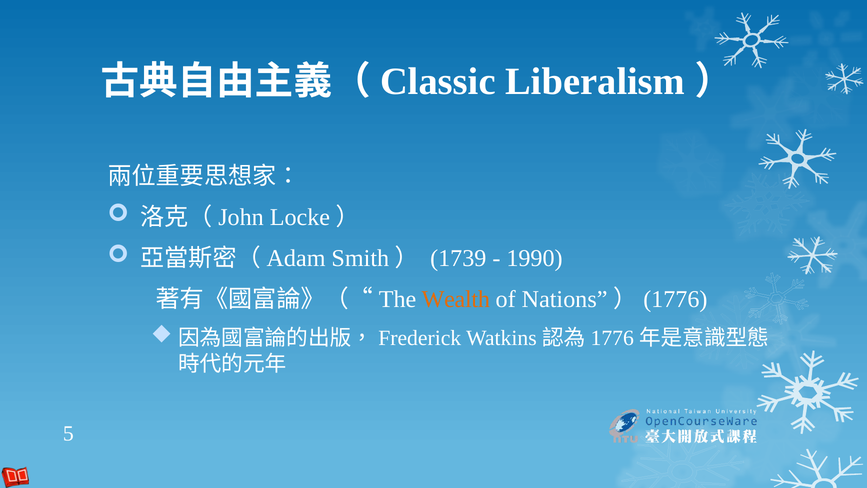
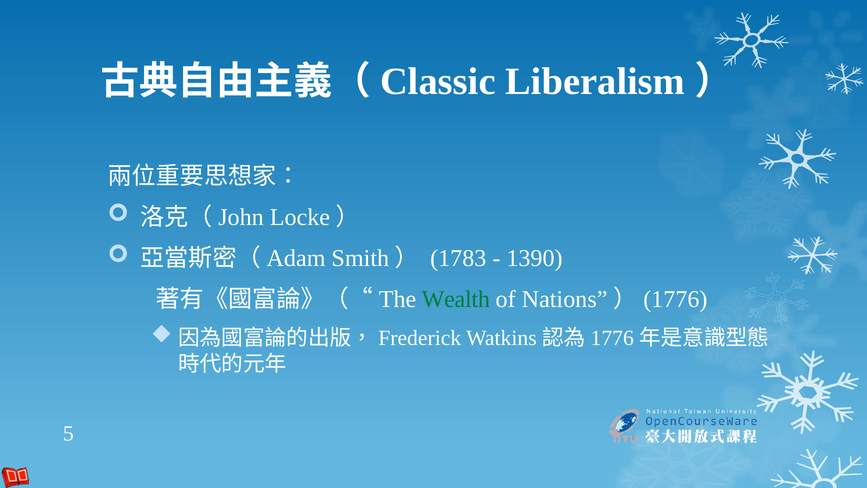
1739: 1739 -> 1783
1990: 1990 -> 1390
Wealth colour: orange -> green
